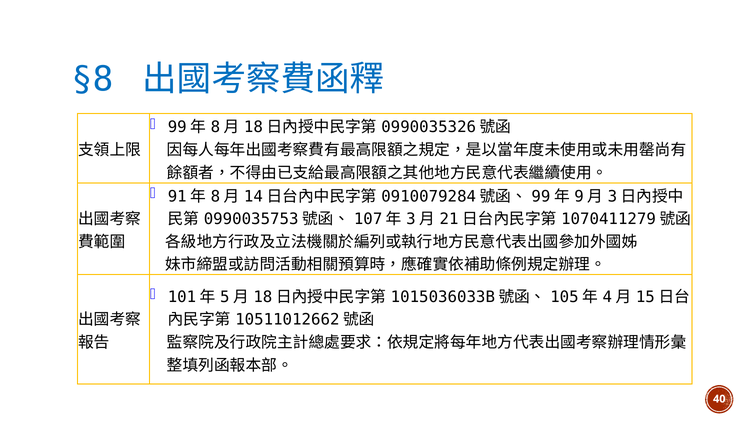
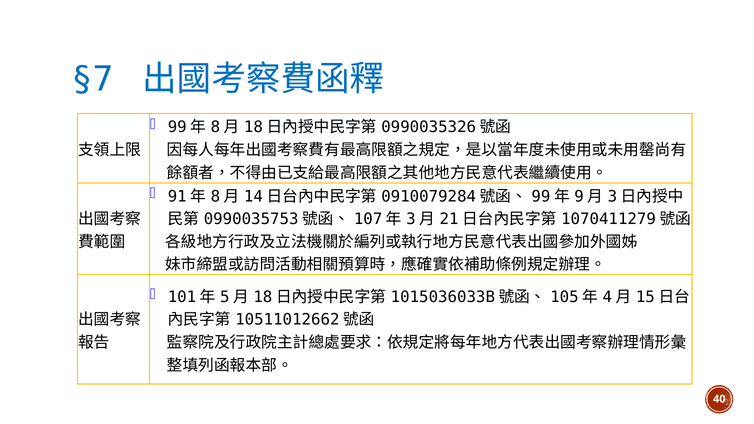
§8: §8 -> §7
